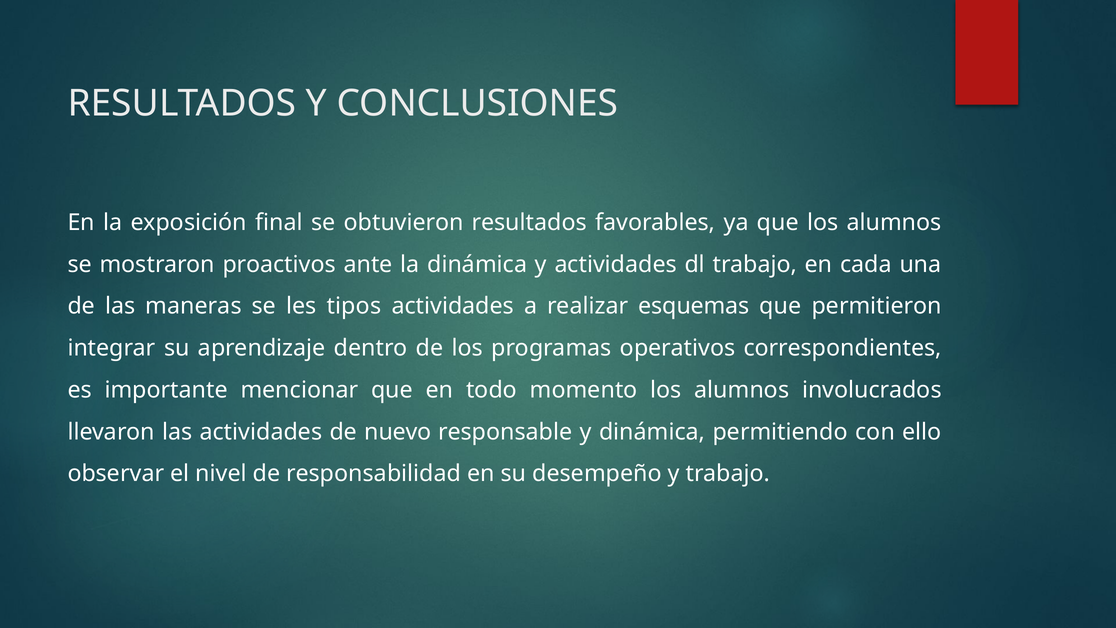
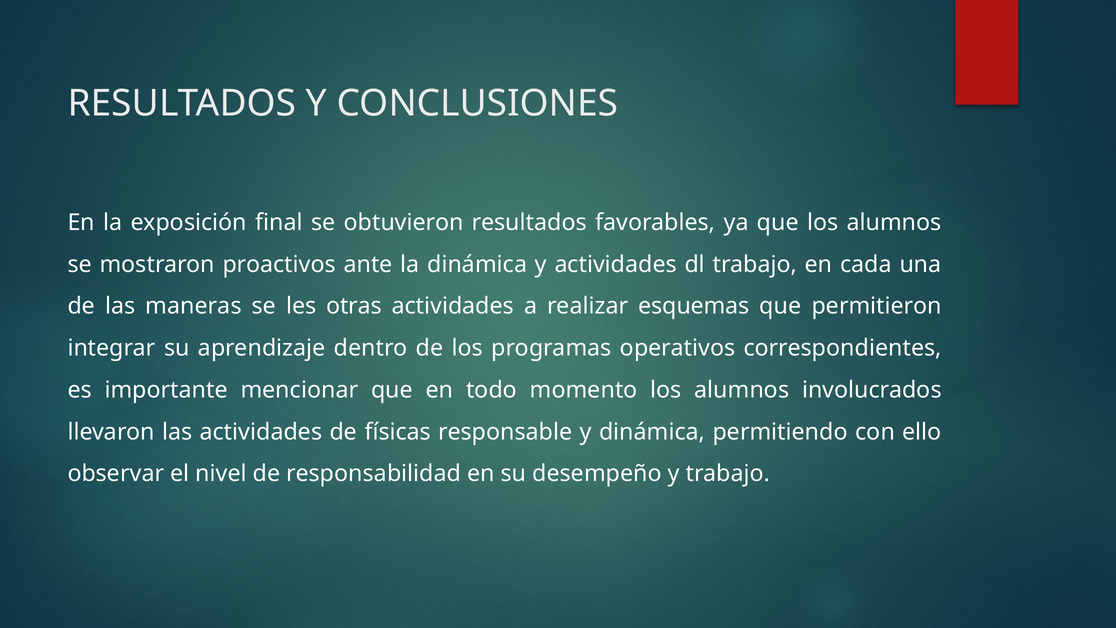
tipos: tipos -> otras
nuevo: nuevo -> físicas
